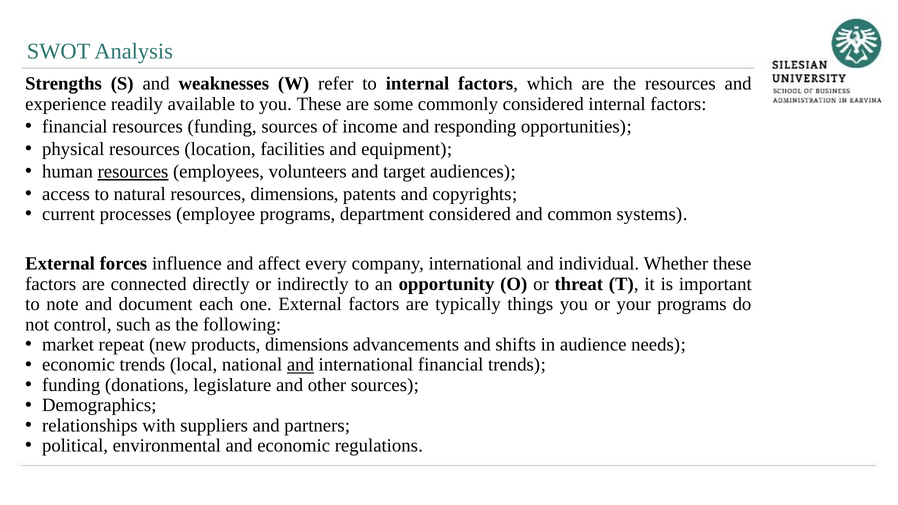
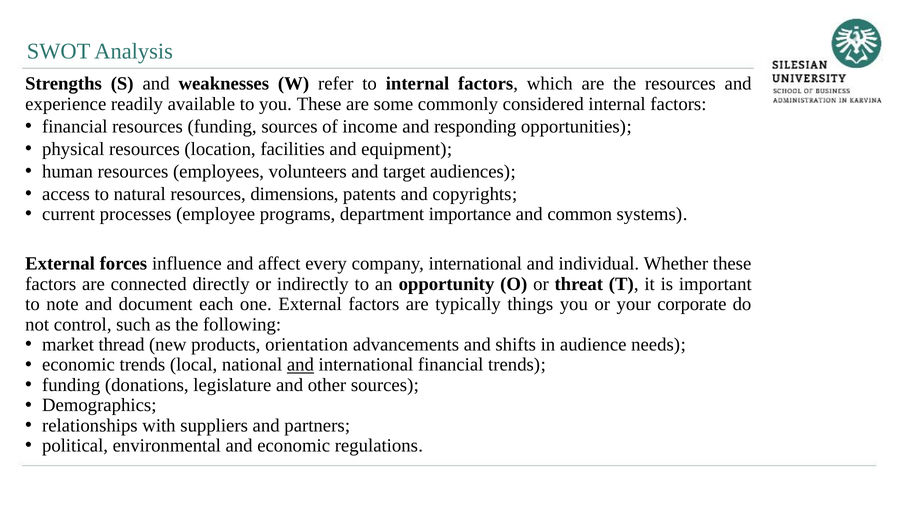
resources at (133, 172) underline: present -> none
department considered: considered -> importance
your programs: programs -> corporate
repeat: repeat -> thread
products dimensions: dimensions -> orientation
